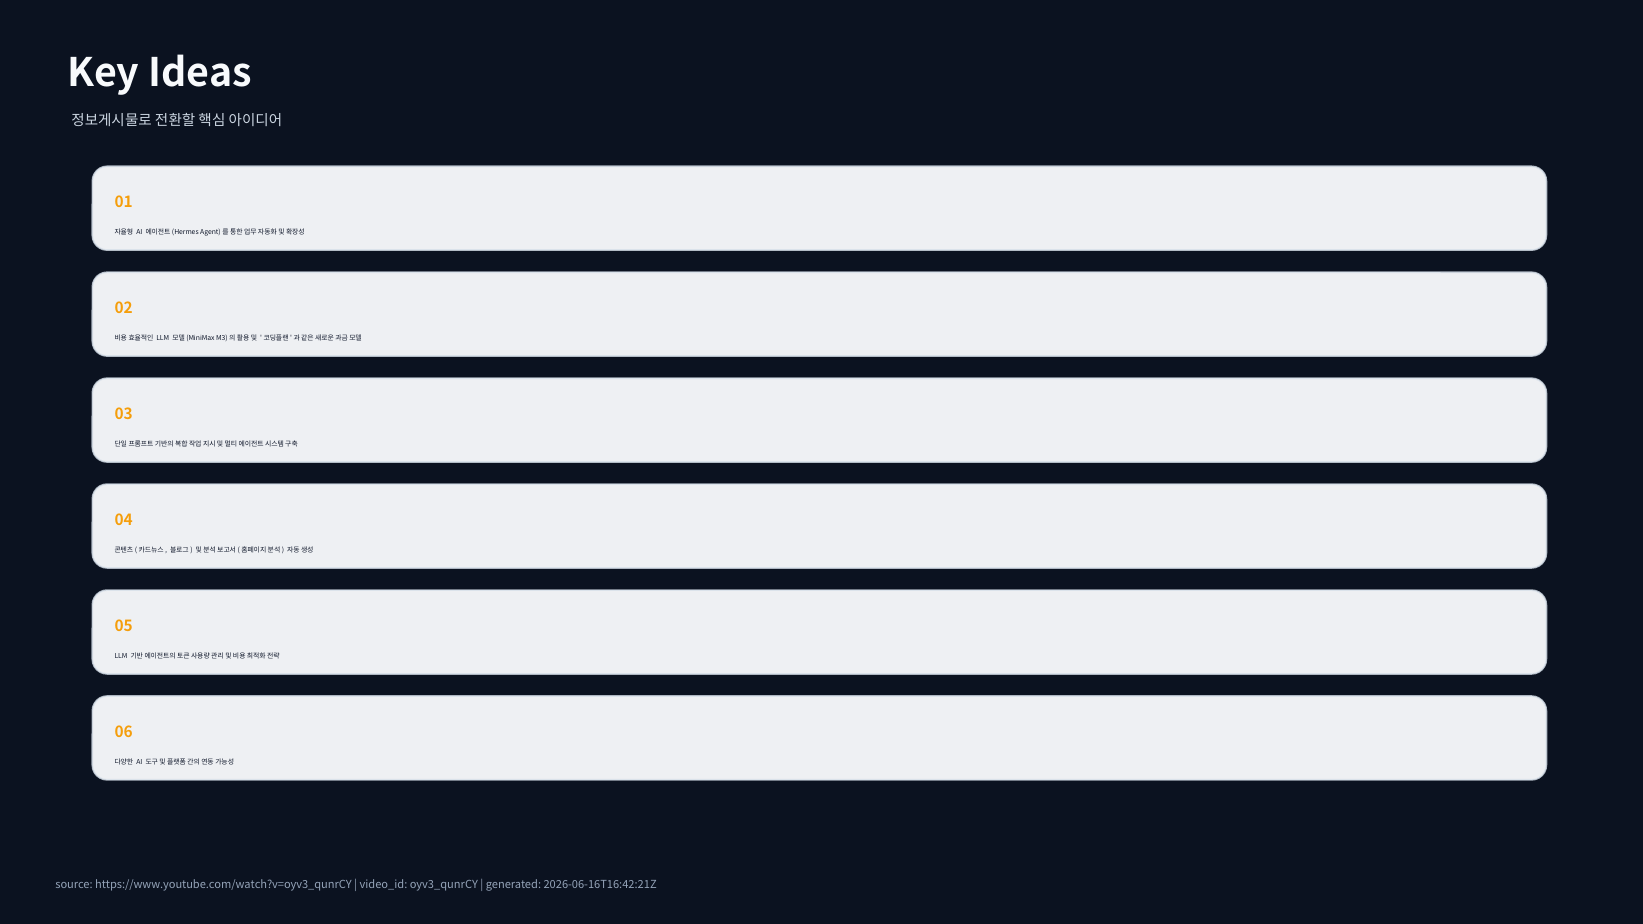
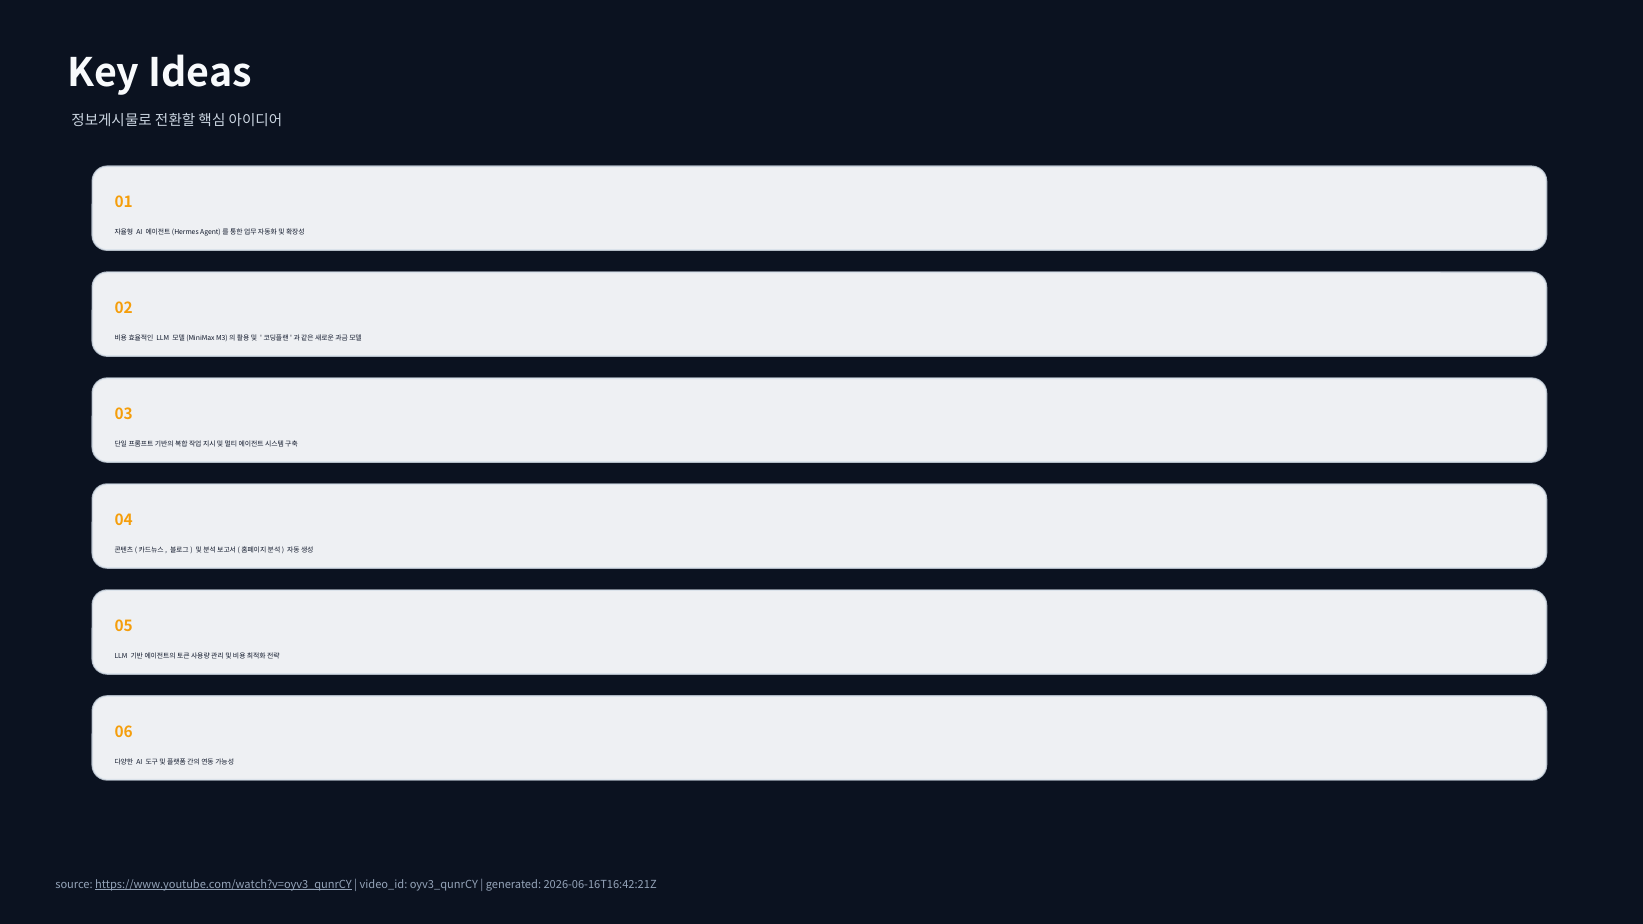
https://www.youtube.com/watch?v=oyv3_qunrCY underline: none -> present
